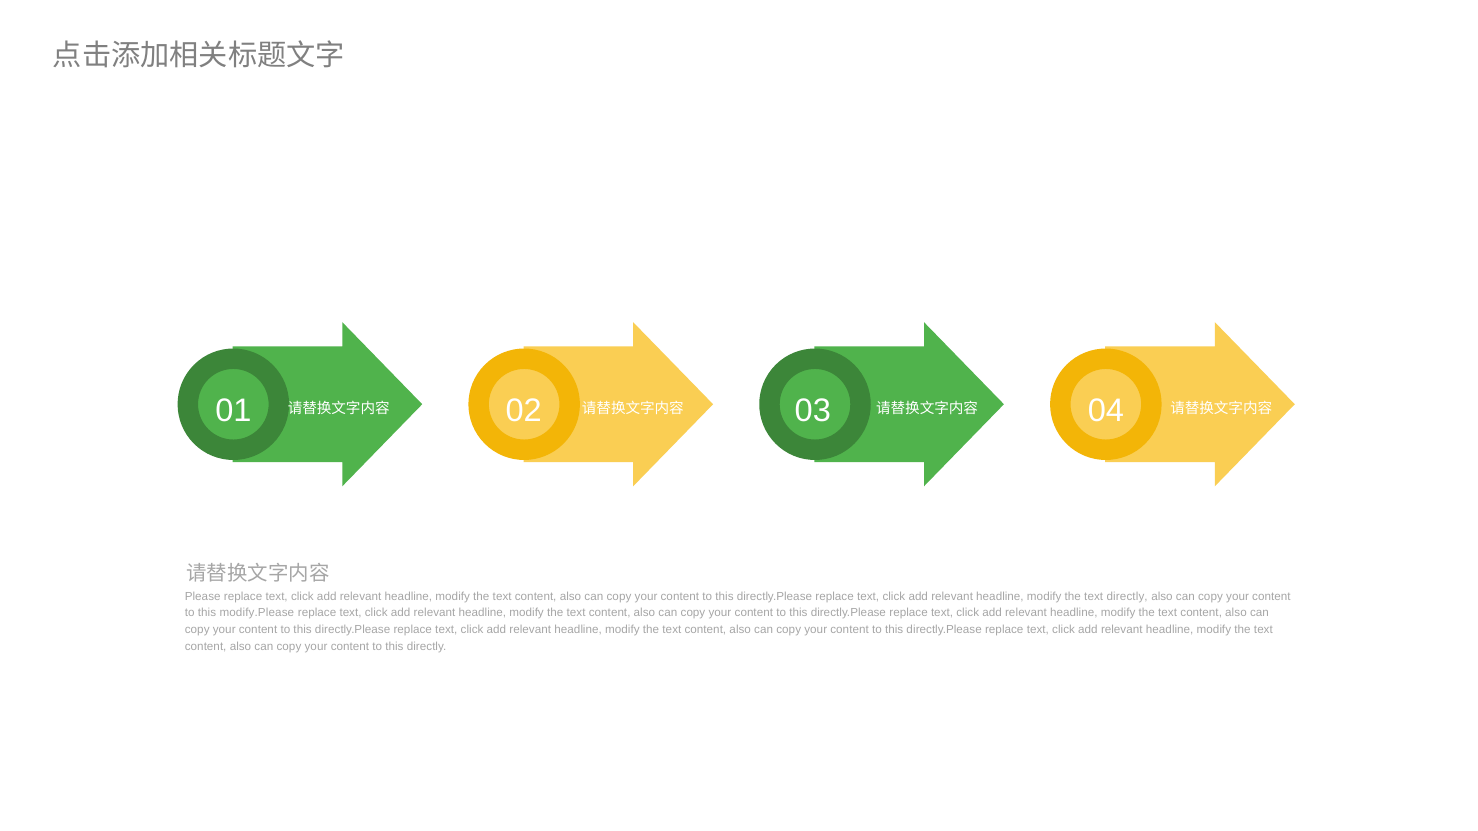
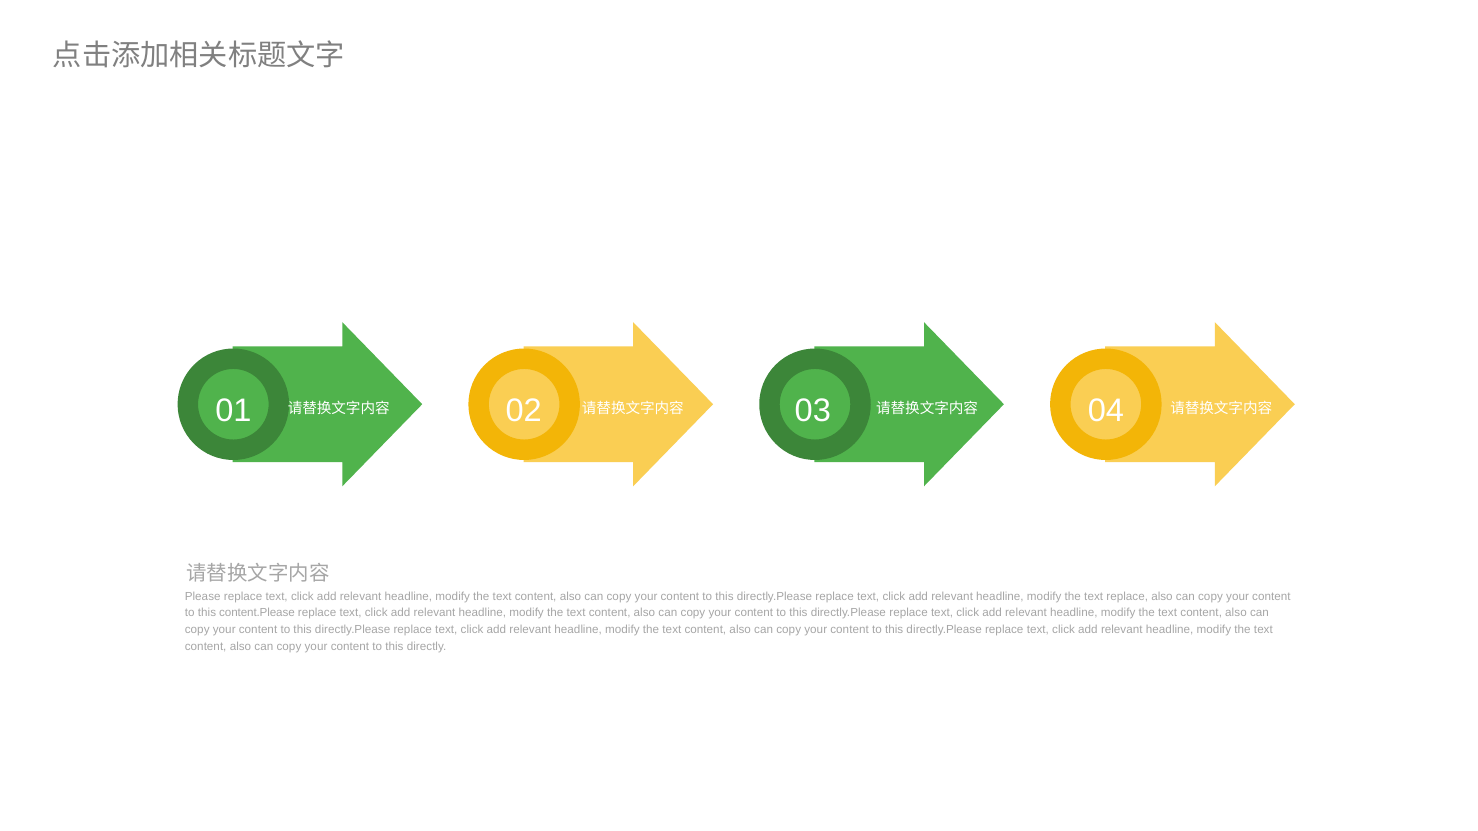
text directly: directly -> replace
modify.Please: modify.Please -> content.Please
